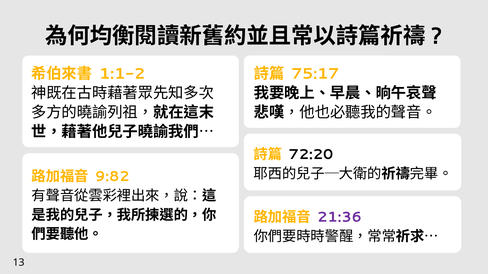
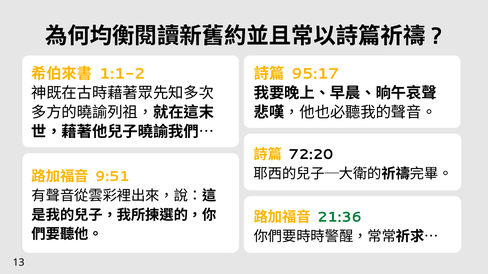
75:17: 75:17 -> 95:17
9:82: 9:82 -> 9:51
21:36 colour: purple -> green
